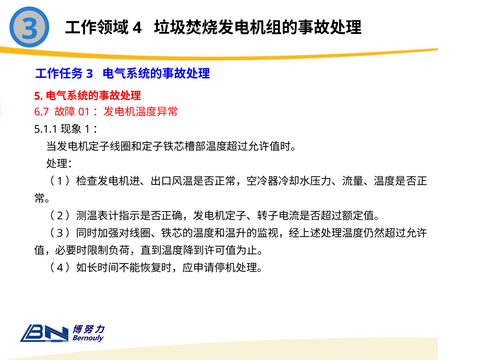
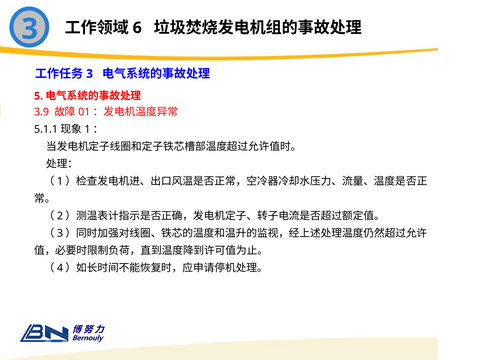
4: 4 -> 6
6.7: 6.7 -> 3.9
